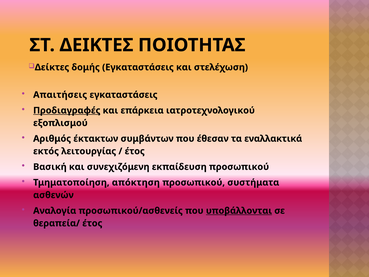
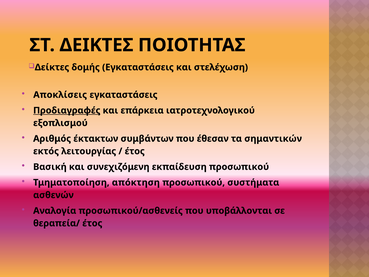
Απαιτήσεις: Απαιτήσεις -> Αποκλίσεις
εναλλακτικά: εναλλακτικά -> σημαντικών
υποβάλλονται underline: present -> none
